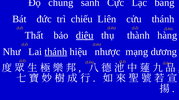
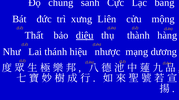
chiếu: chiếu -> xưng
cửu thánh: thánh -> mộng
thánh at (56, 52) underline: present -> none
